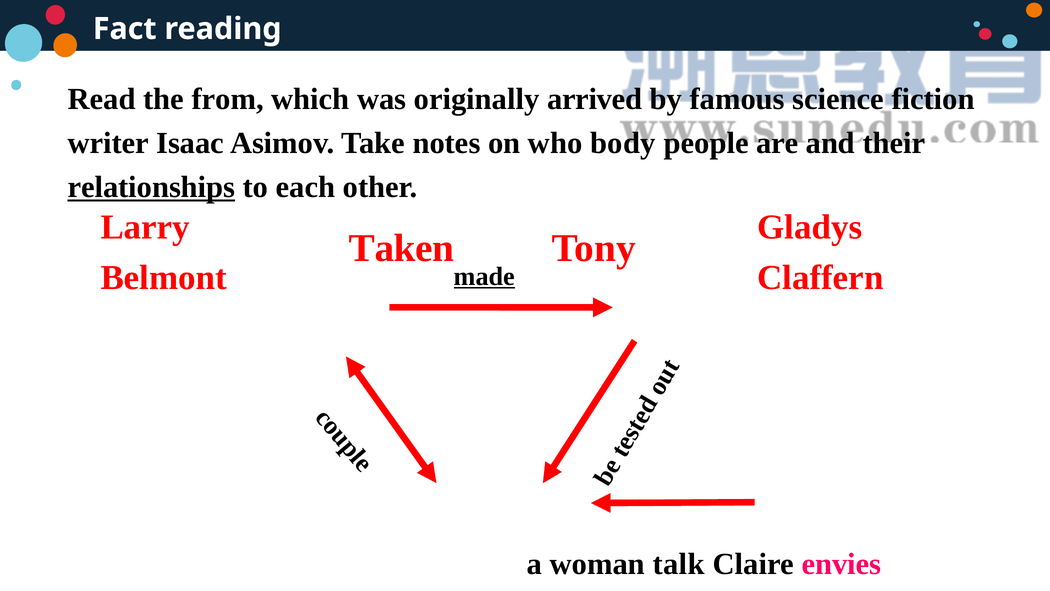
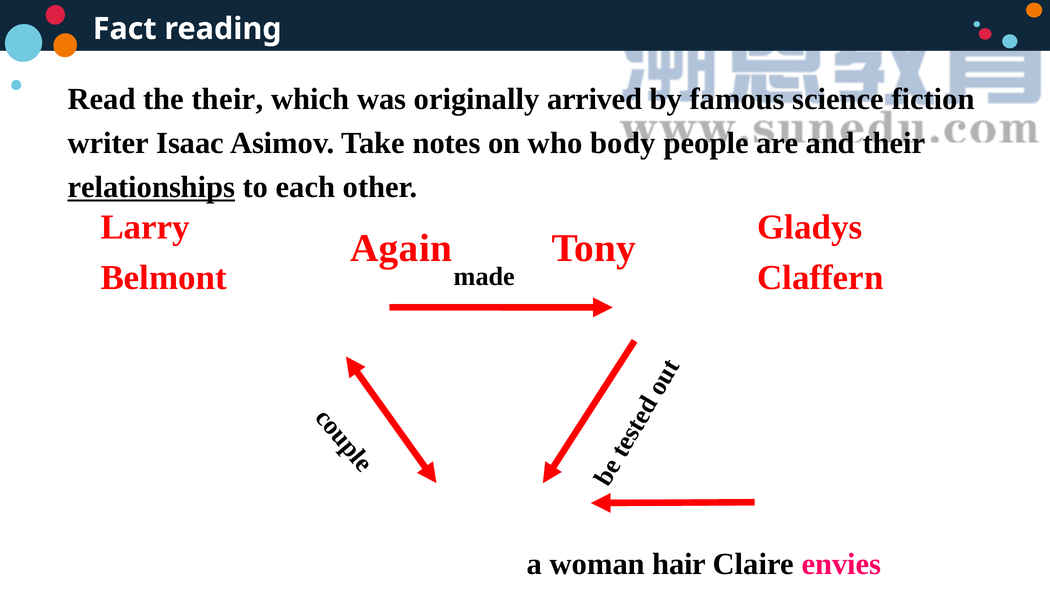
the from: from -> their
Taken: Taken -> Again
made underline: present -> none
talk: talk -> hair
